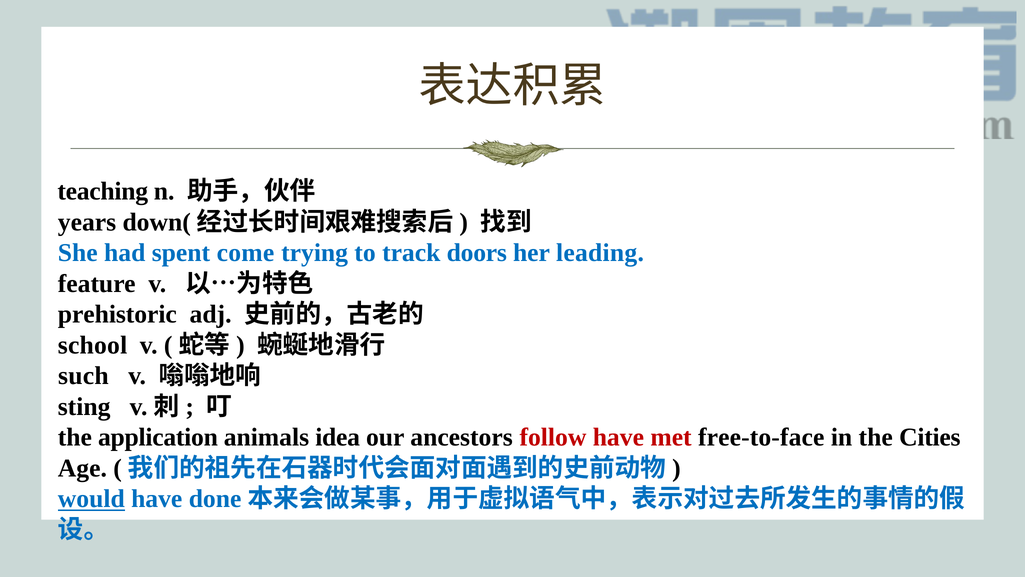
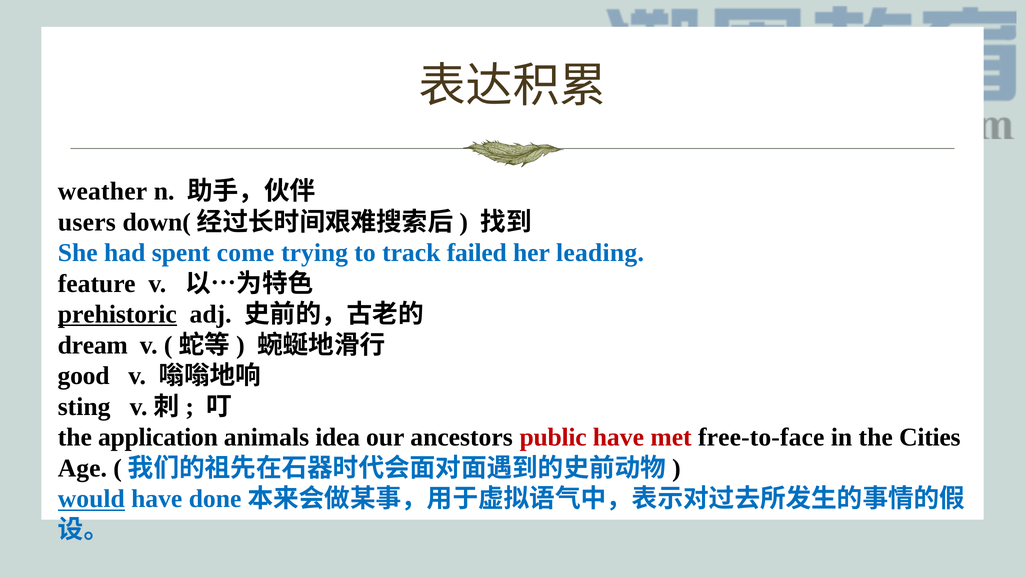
teaching: teaching -> weather
years: years -> users
doors: doors -> failed
prehistoric underline: none -> present
school: school -> dream
such: such -> good
follow: follow -> public
